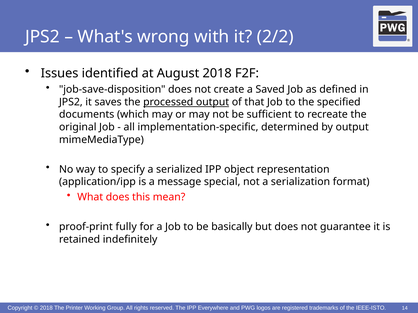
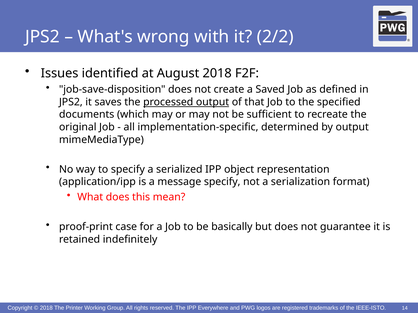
message special: special -> specify
fully: fully -> case
